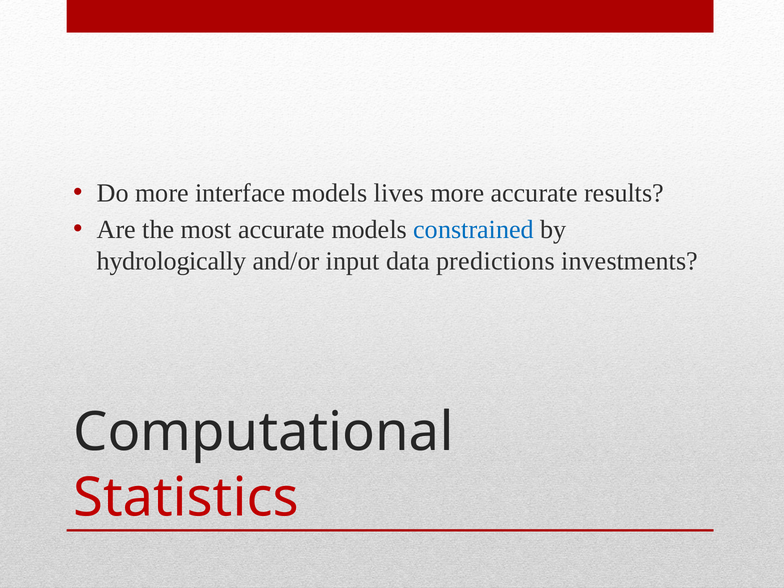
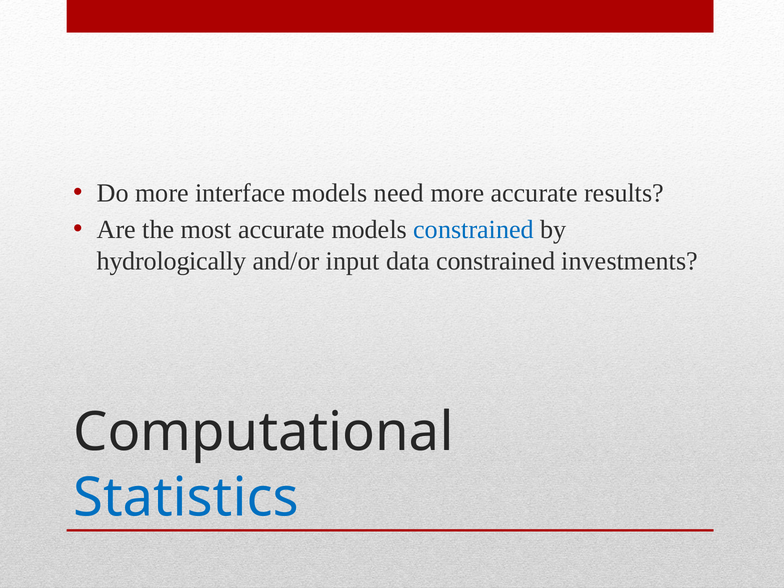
lives: lives -> need
data predictions: predictions -> constrained
Statistics colour: red -> blue
